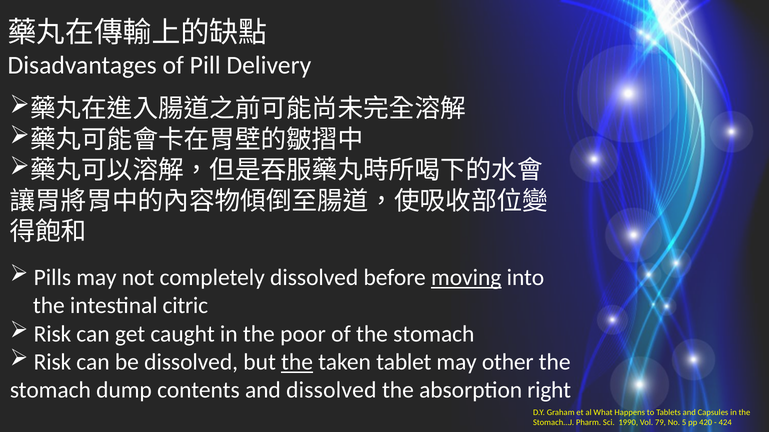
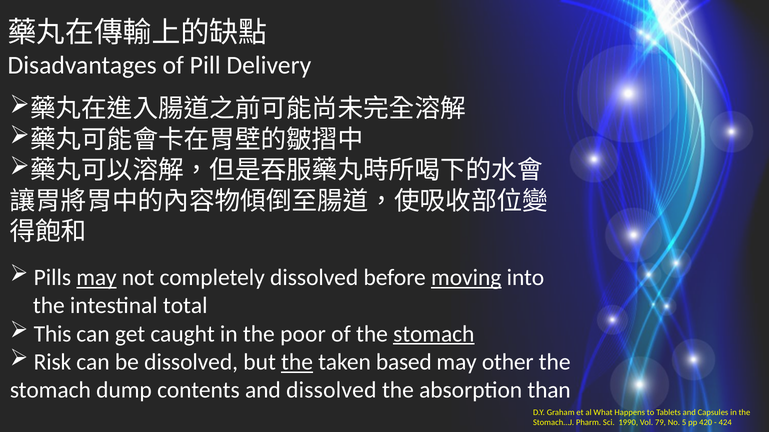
may at (96, 278) underline: none -> present
citric: citric -> total
Risk at (52, 334): Risk -> This
stomach at (434, 334) underline: none -> present
tablet: tablet -> based
right: right -> than
